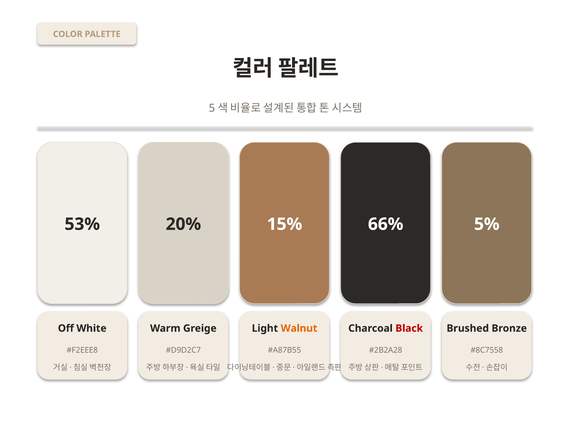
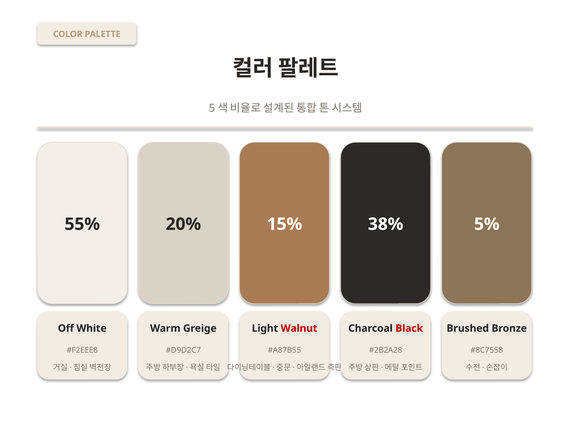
53%: 53% -> 55%
66%: 66% -> 38%
Walnut colour: orange -> red
